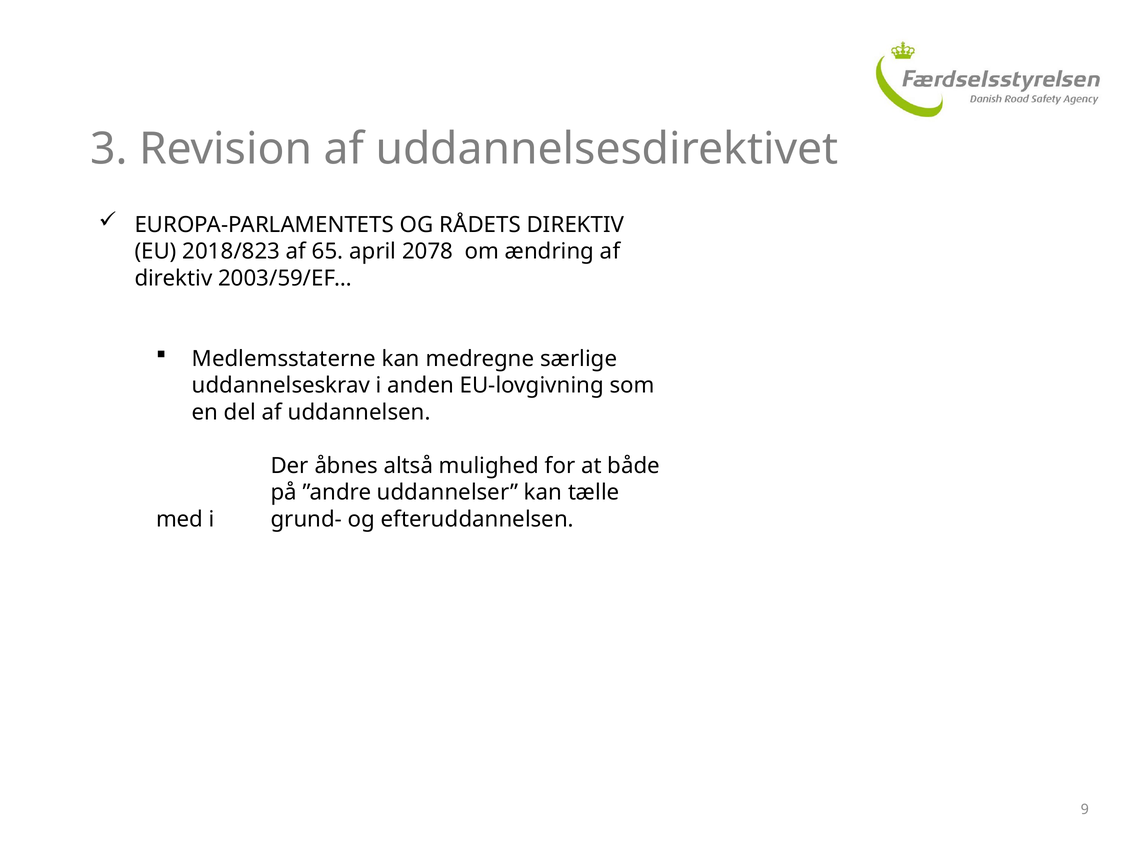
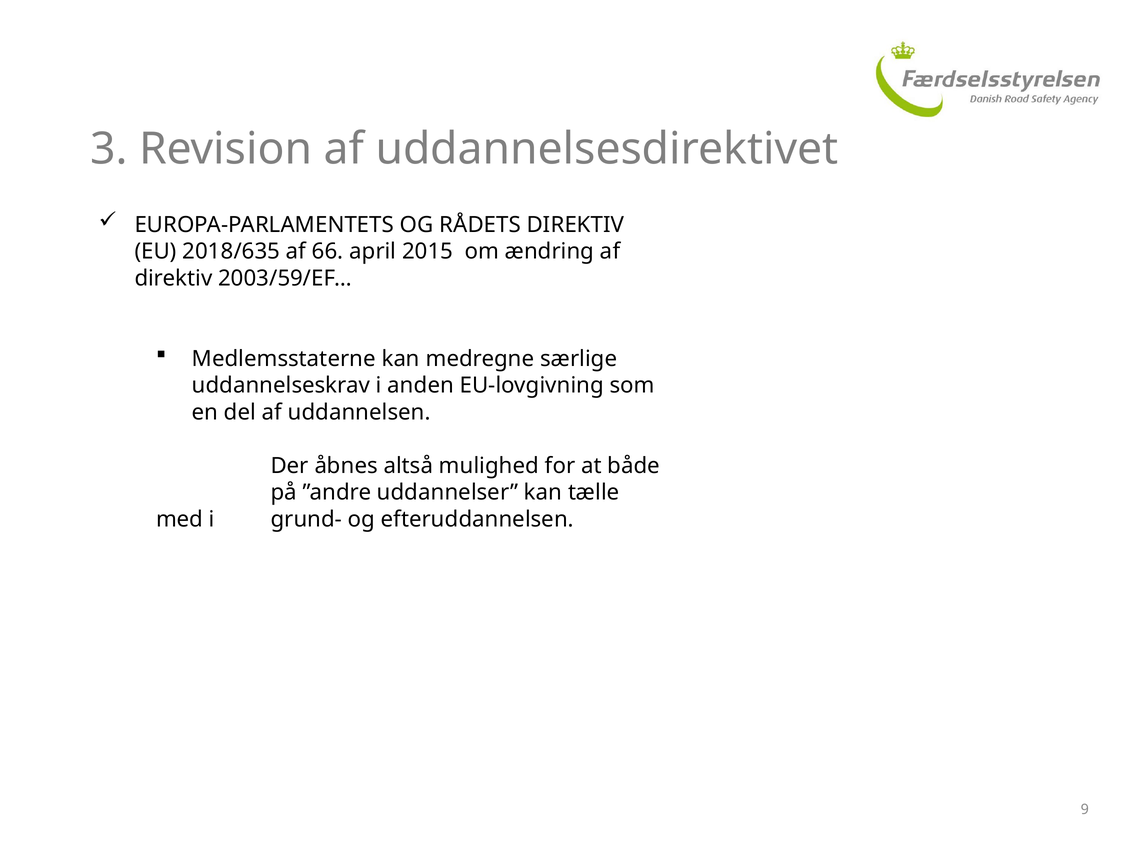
2018/823: 2018/823 -> 2018/635
65: 65 -> 66
2078: 2078 -> 2015
